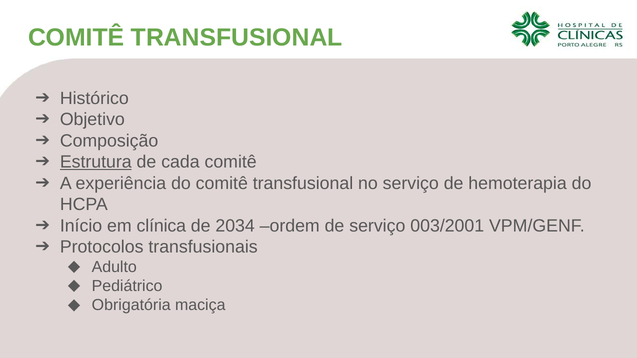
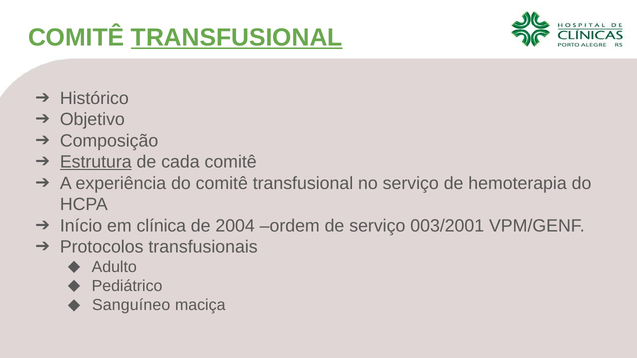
TRANSFUSIONAL at (237, 38) underline: none -> present
2034: 2034 -> 2004
Obrigatória: Obrigatória -> Sanguíneo
